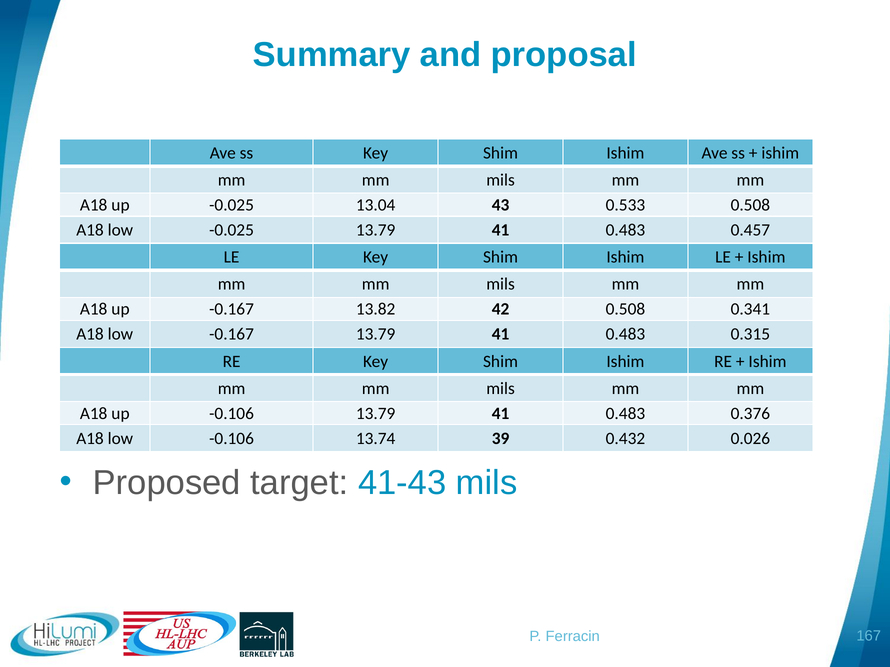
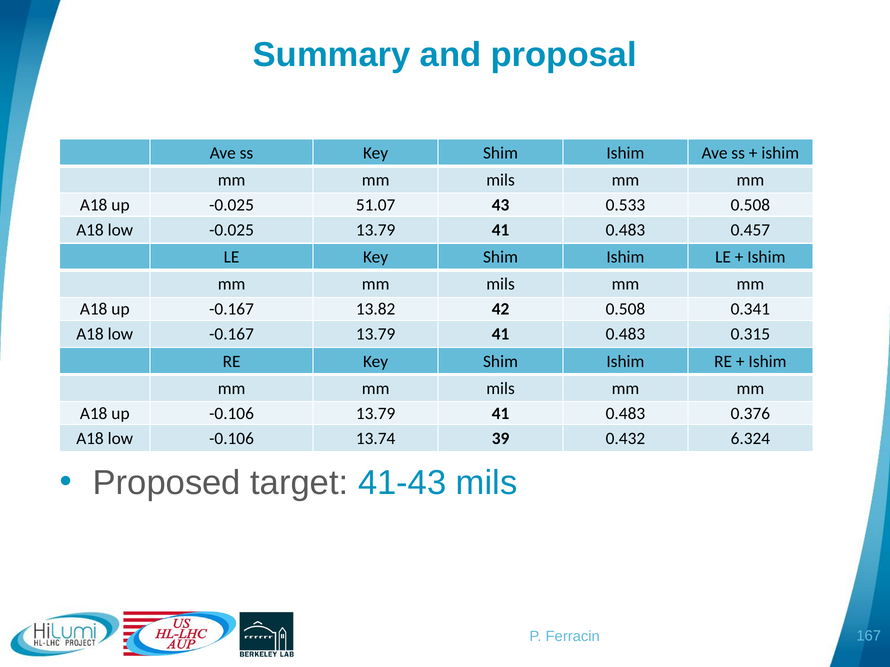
13.04: 13.04 -> 51.07
0.026: 0.026 -> 6.324
